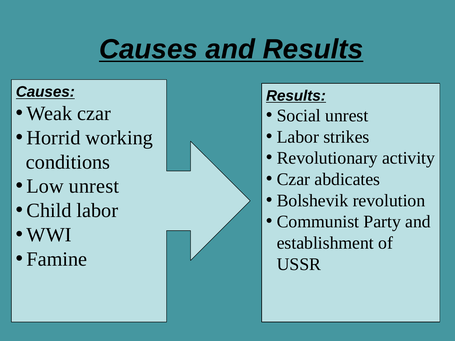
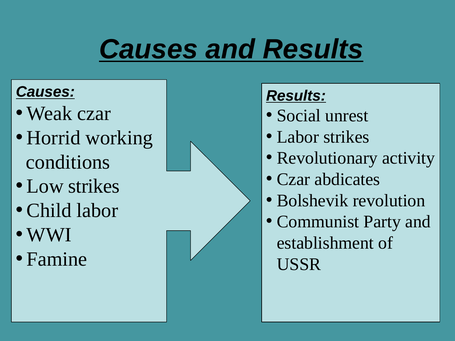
Low unrest: unrest -> strikes
